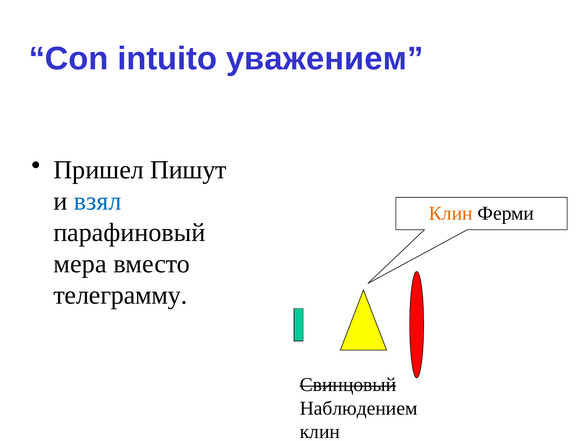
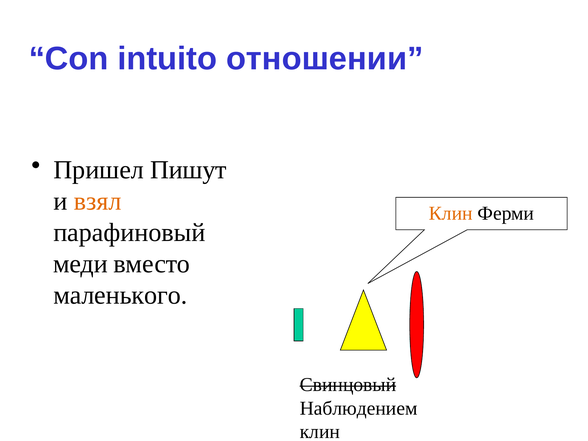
уважением: уважением -> отношении
взял colour: blue -> orange
мера: мера -> меди
телеграмму: телеграмму -> маленького
